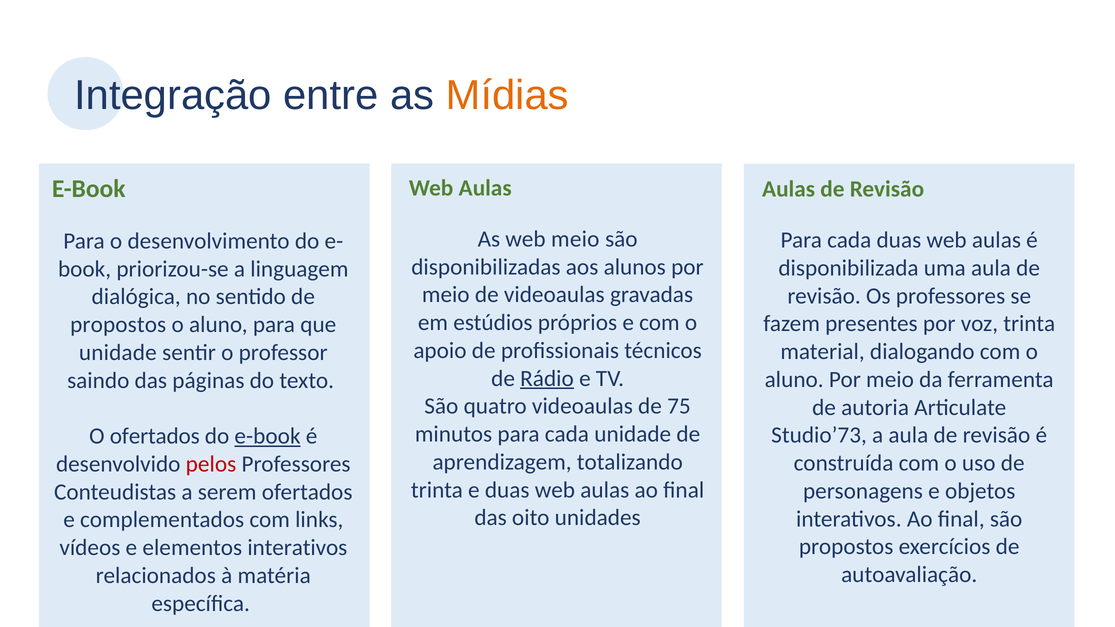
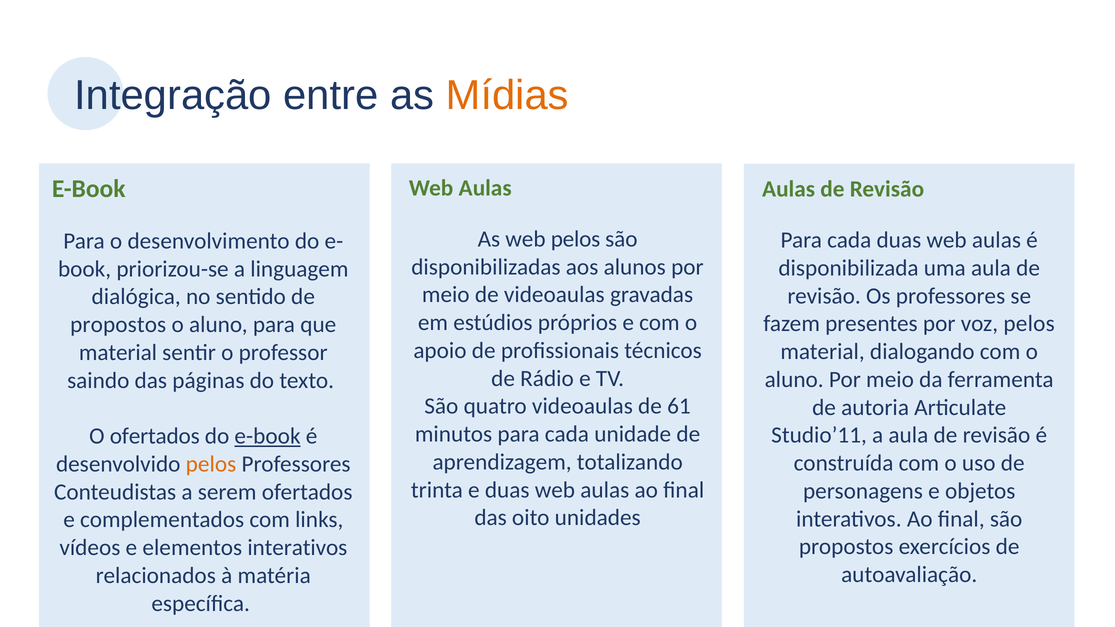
web meio: meio -> pelos
voz trinta: trinta -> pelos
unidade at (118, 353): unidade -> material
Rádio underline: present -> none
75: 75 -> 61
Studio’73: Studio’73 -> Studio’11
pelos at (211, 464) colour: red -> orange
